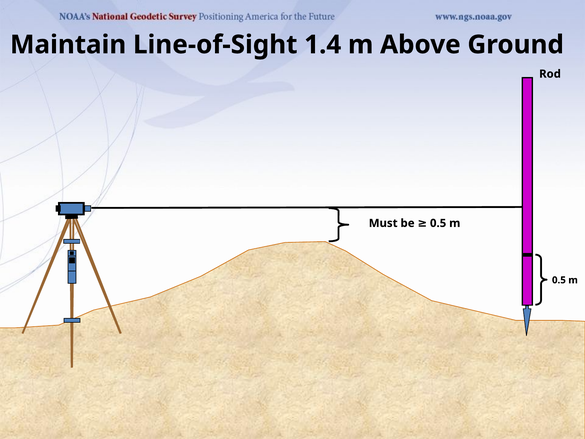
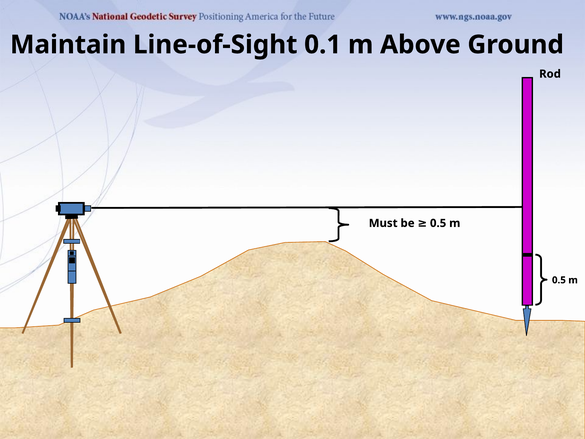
1.4: 1.4 -> 0.1
